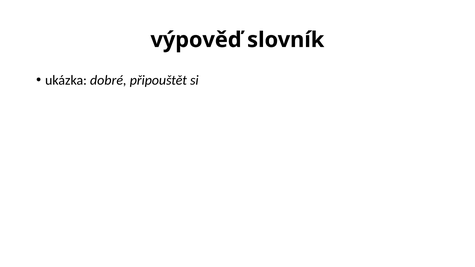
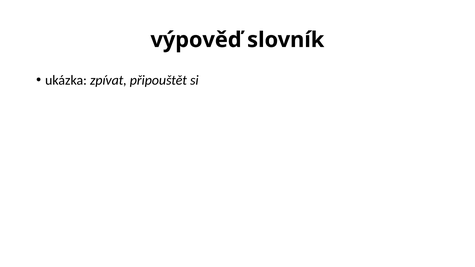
dobré: dobré -> zpívat
